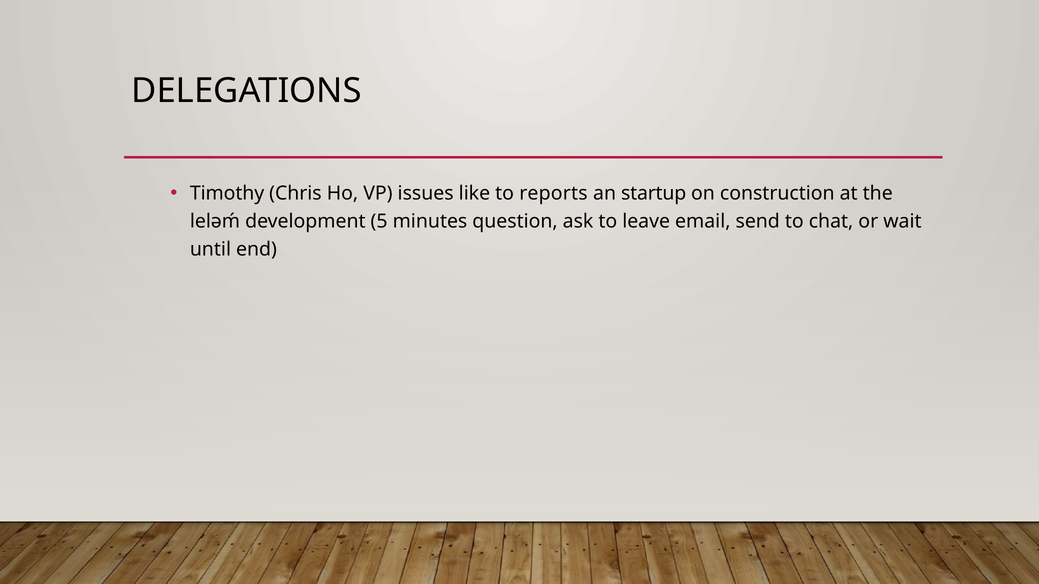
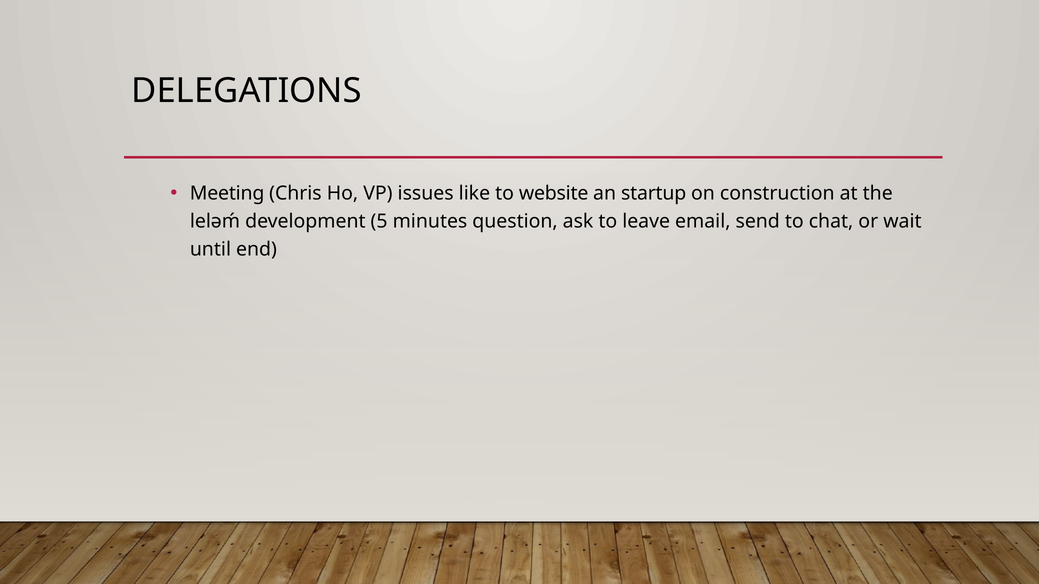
Timothy: Timothy -> Meeting
reports: reports -> website
